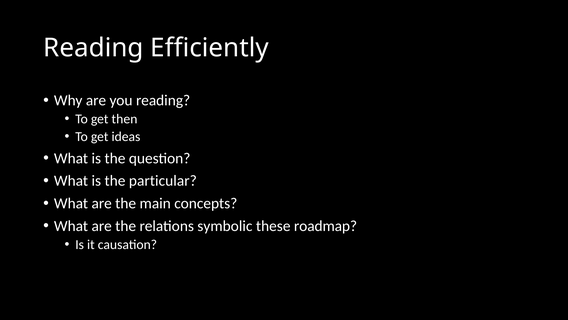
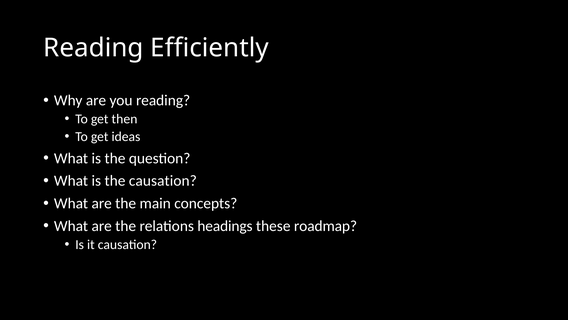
the particular: particular -> causation
symbolic: symbolic -> headings
